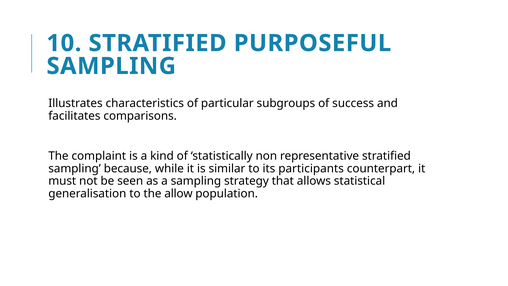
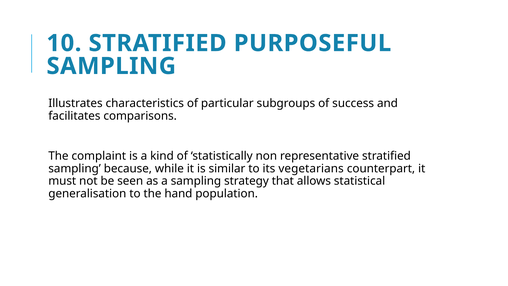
participants: participants -> vegetarians
allow: allow -> hand
